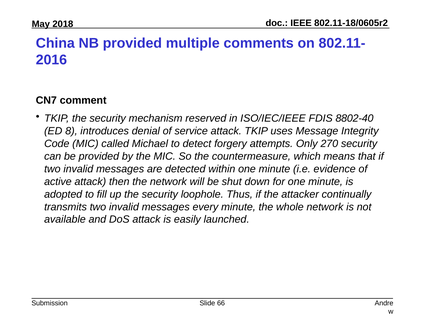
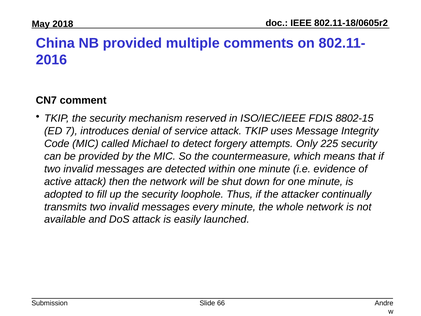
8802-40: 8802-40 -> 8802-15
8: 8 -> 7
270: 270 -> 225
